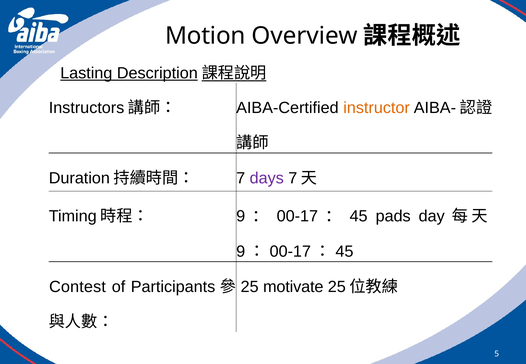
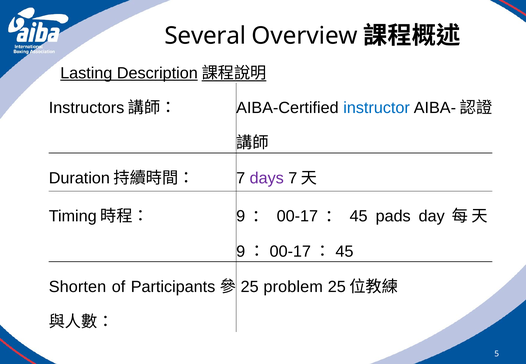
Motion: Motion -> Several
instructor colour: orange -> blue
Contest: Contest -> Shorten
motivate: motivate -> problem
